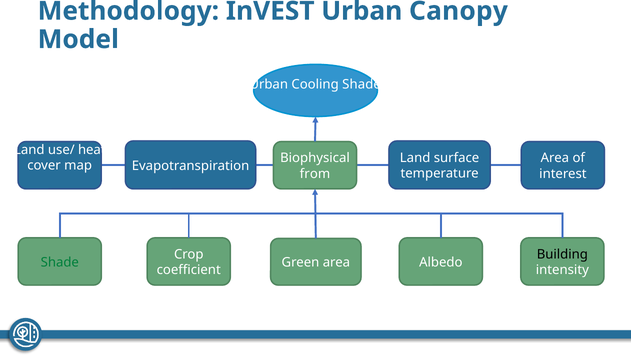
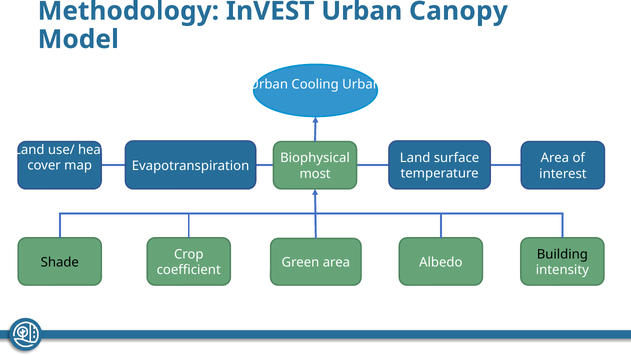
Cooling Shade: Shade -> Urban
from: from -> most
Shade at (60, 262) colour: green -> black
